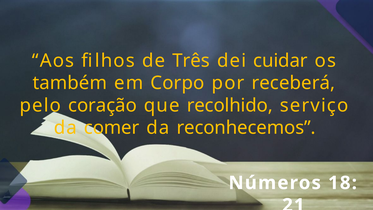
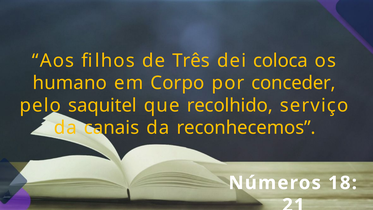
cuidar: cuidar -> coloca
também: também -> humano
receberá: receberá -> conceder
coração: coração -> saquitel
comer: comer -> canais
